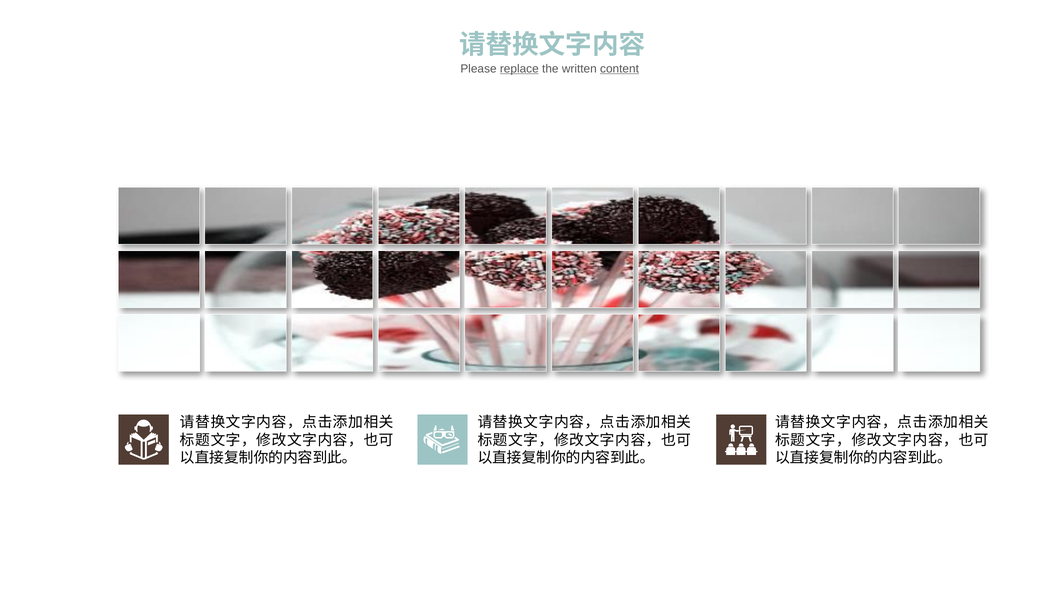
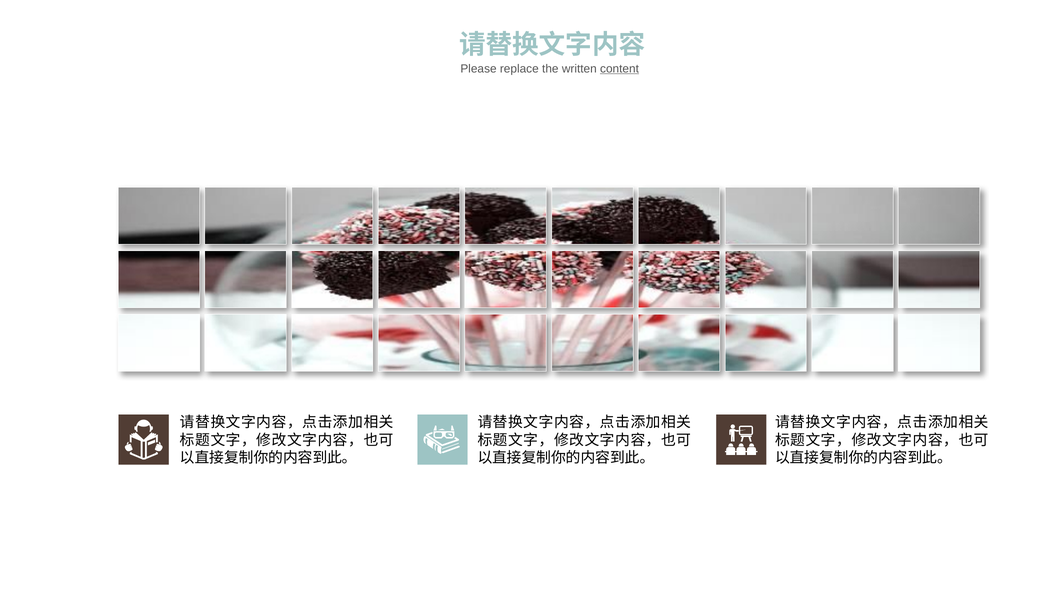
replace underline: present -> none
